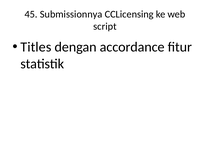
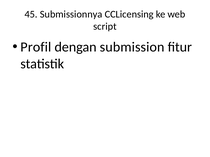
Titles: Titles -> Profil
accordance: accordance -> submission
